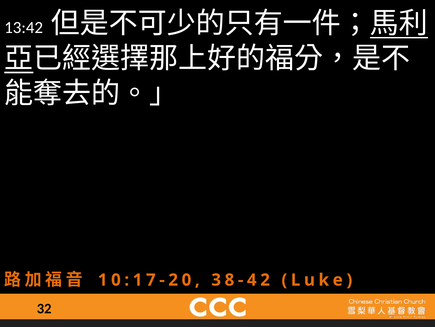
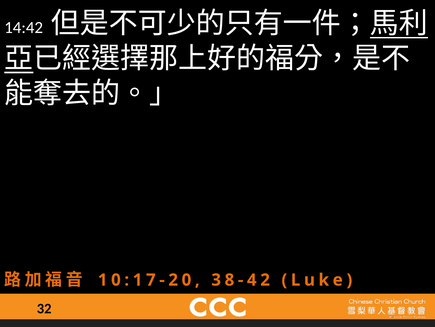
13:42: 13:42 -> 14:42
